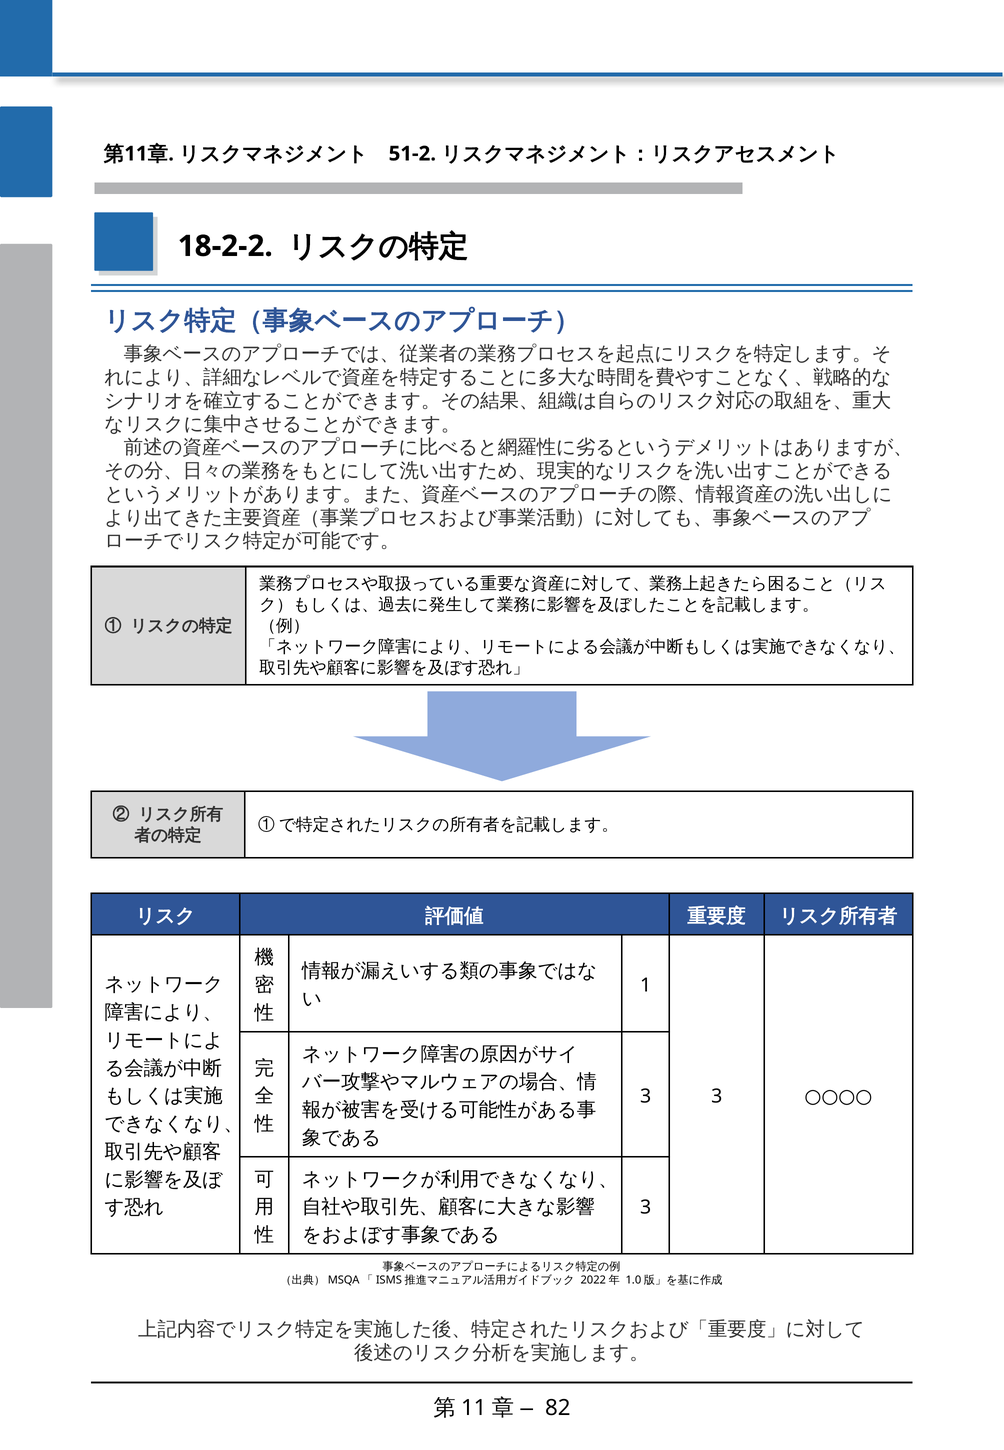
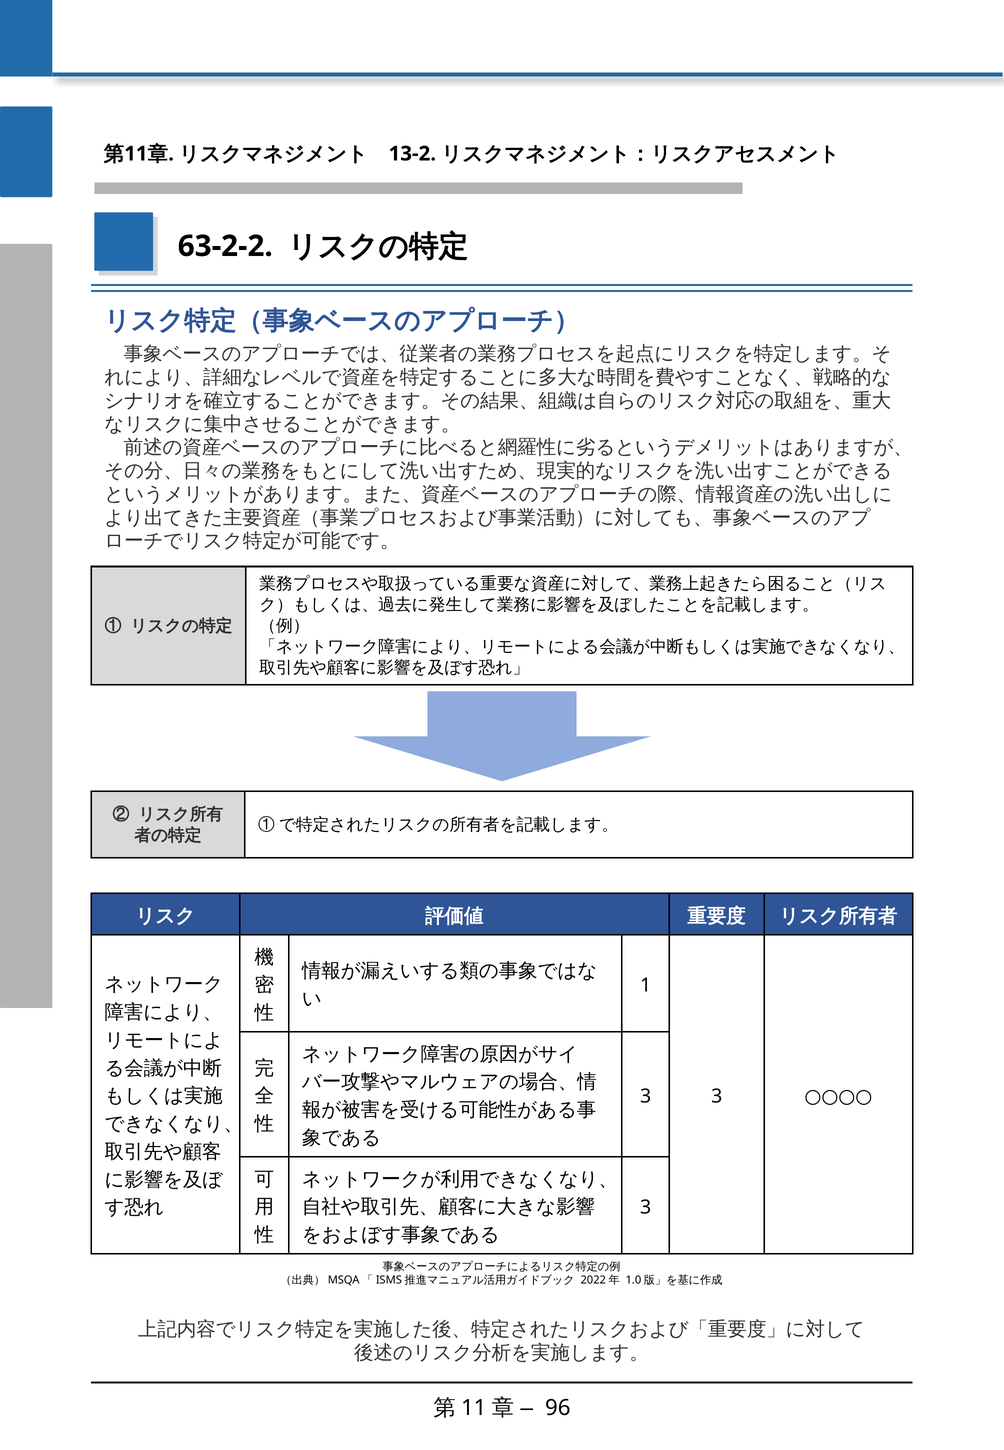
51-2: 51-2 -> 13-2
18-2-2: 18-2-2 -> 63-2-2
82: 82 -> 96
